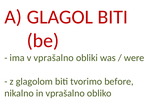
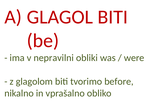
v vprašalno: vprašalno -> nepravilni
